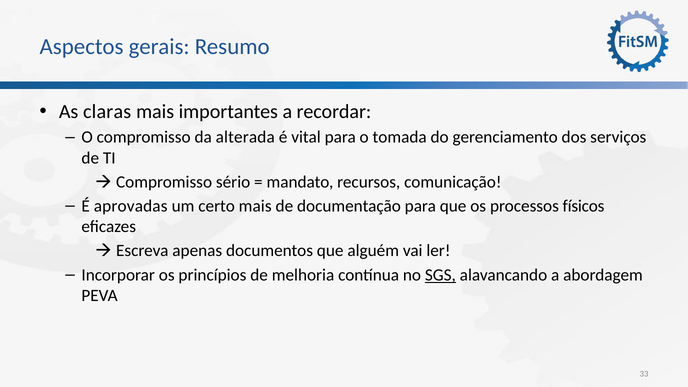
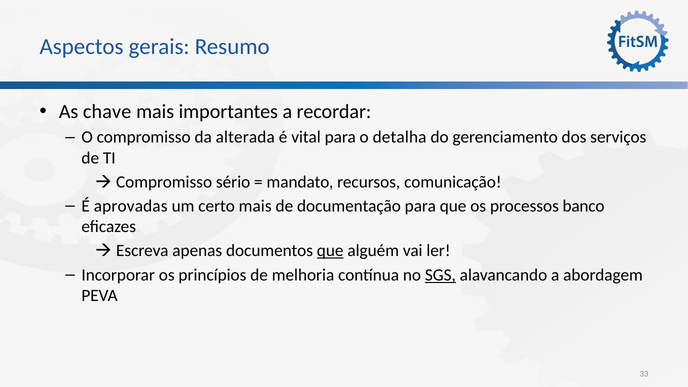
claras: claras -> chave
tomada: tomada -> detalha
físicos: físicos -> banco
que at (330, 251) underline: none -> present
